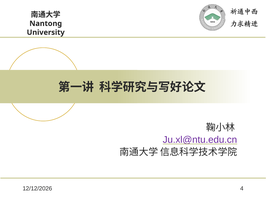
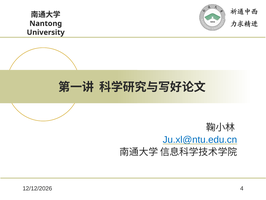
Ju.xl@ntu.edu.cn colour: purple -> blue
